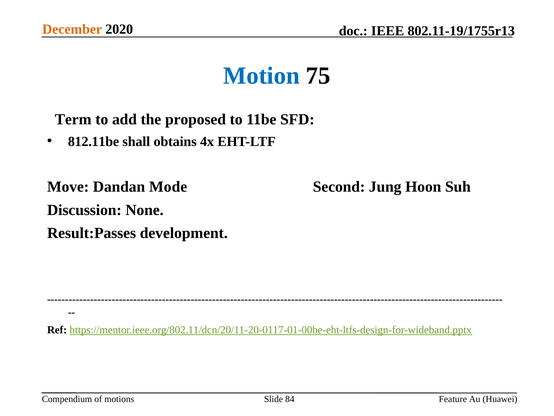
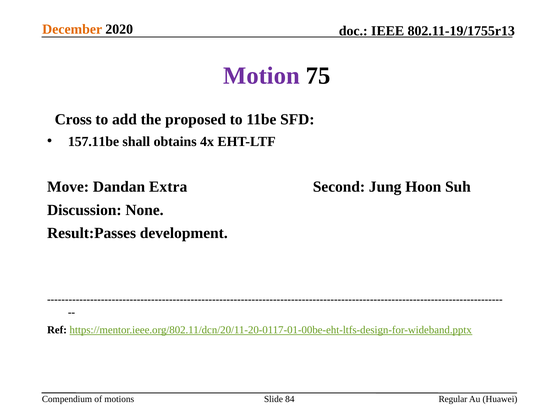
Motion colour: blue -> purple
Term: Term -> Cross
812.11be: 812.11be -> 157.11be
Mode: Mode -> Extra
Feature: Feature -> Regular
